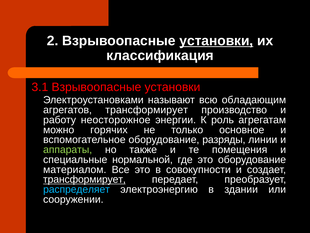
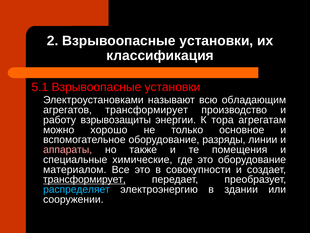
установки at (216, 41) underline: present -> none
3.1: 3.1 -> 5.1
неосторожное: неосторожное -> взрывозащиты
роль: роль -> тора
горячих: горячих -> хорошо
аппараты colour: light green -> pink
нормальной: нормальной -> химические
